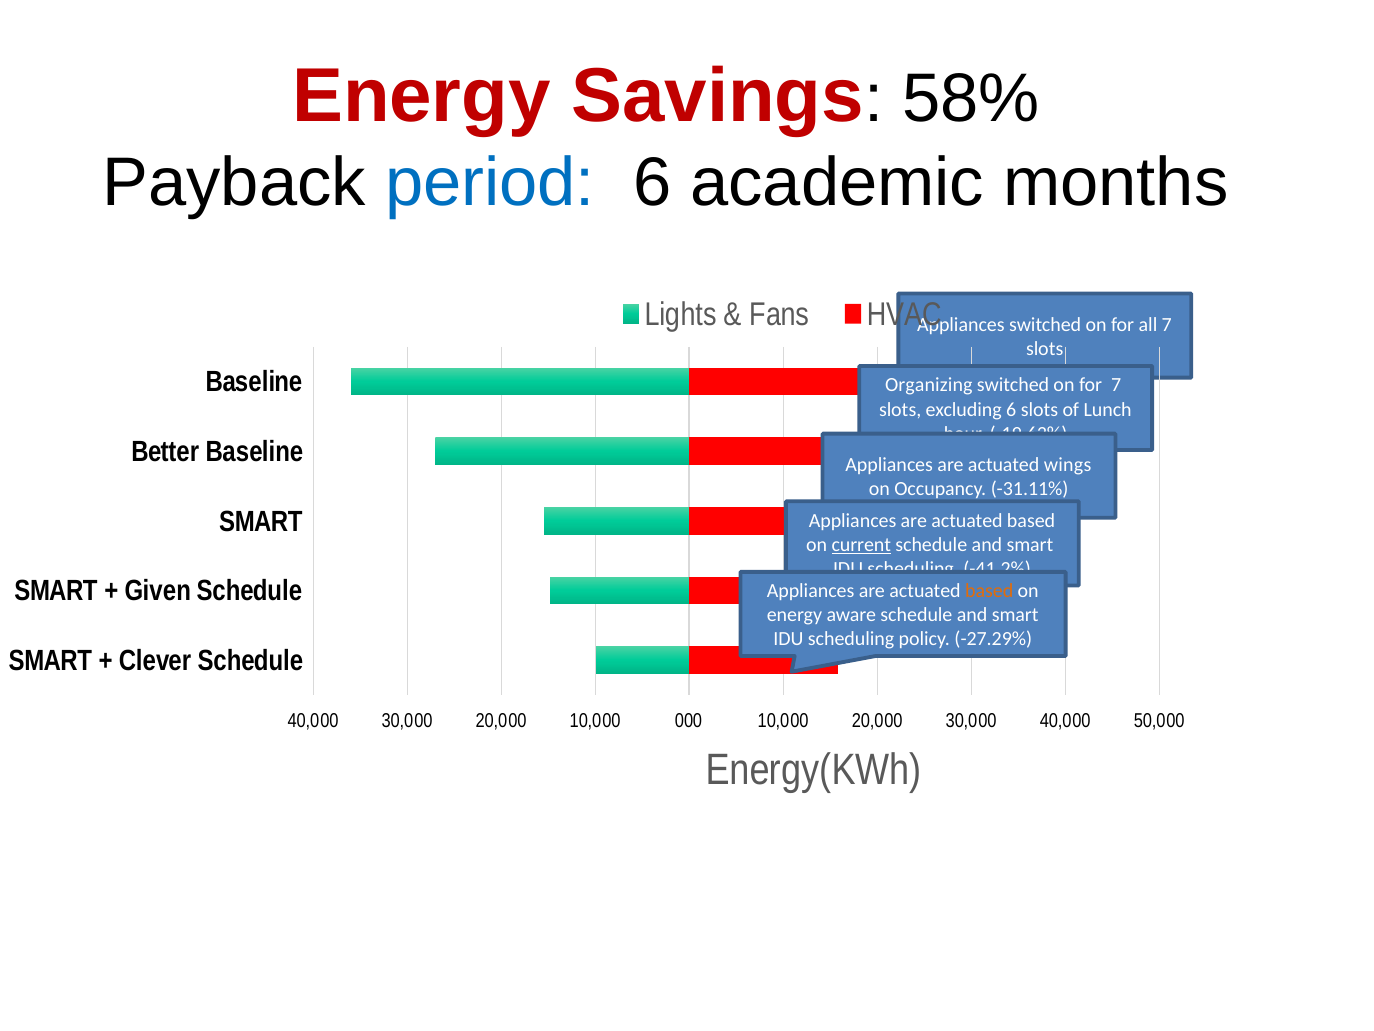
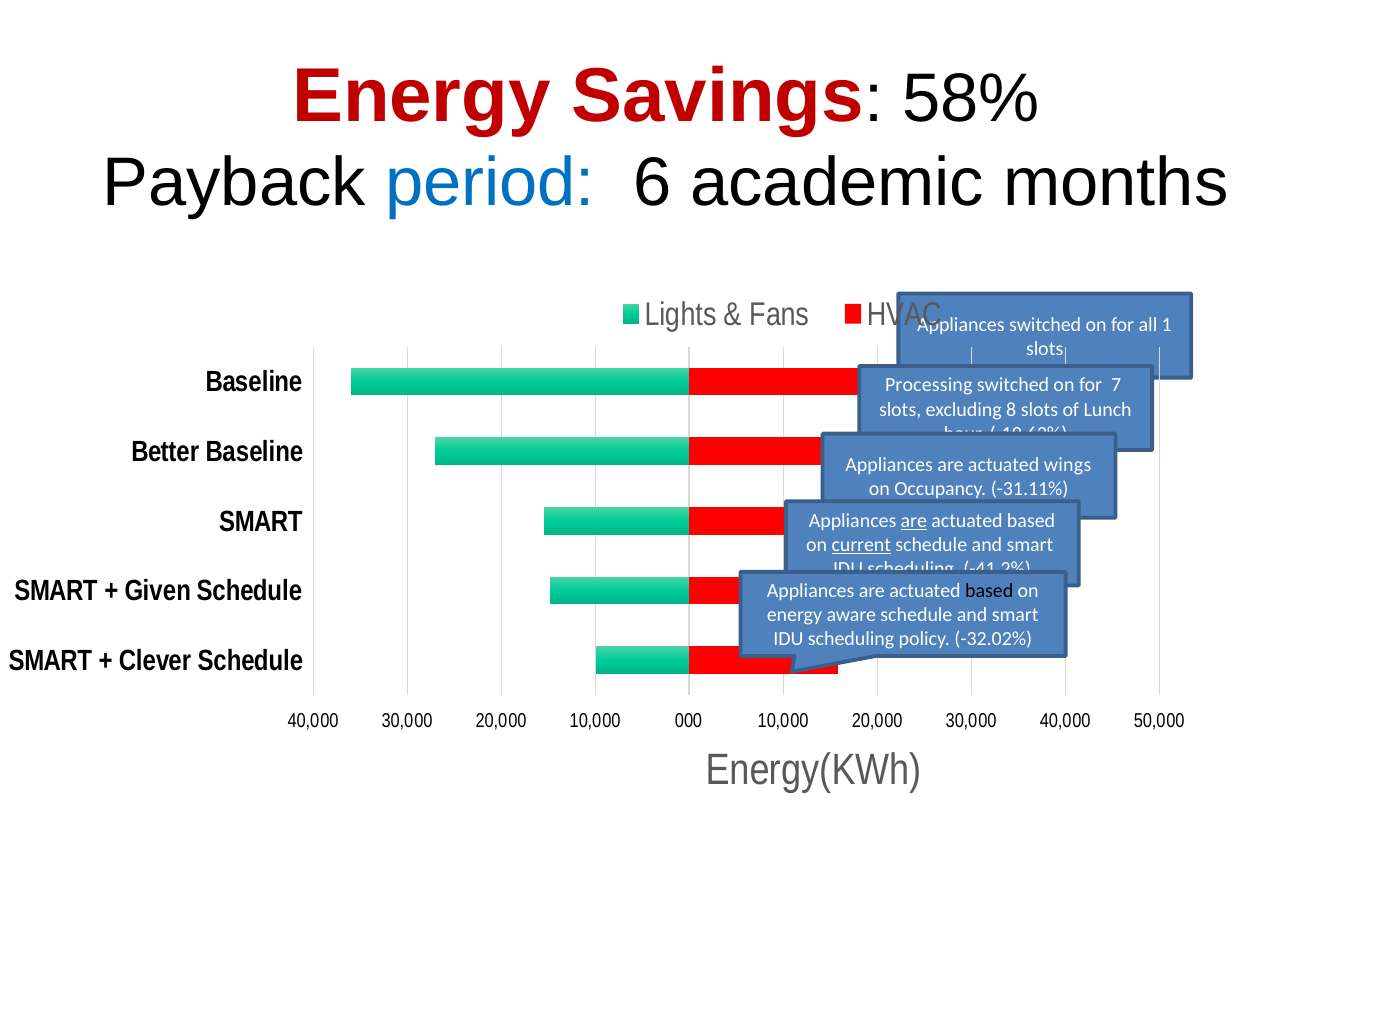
all 7: 7 -> 1
Organizing: Organizing -> Processing
excluding 6: 6 -> 8
are at (914, 520) underline: none -> present
based at (989, 591) colour: orange -> black
-27.29%: -27.29% -> -32.02%
